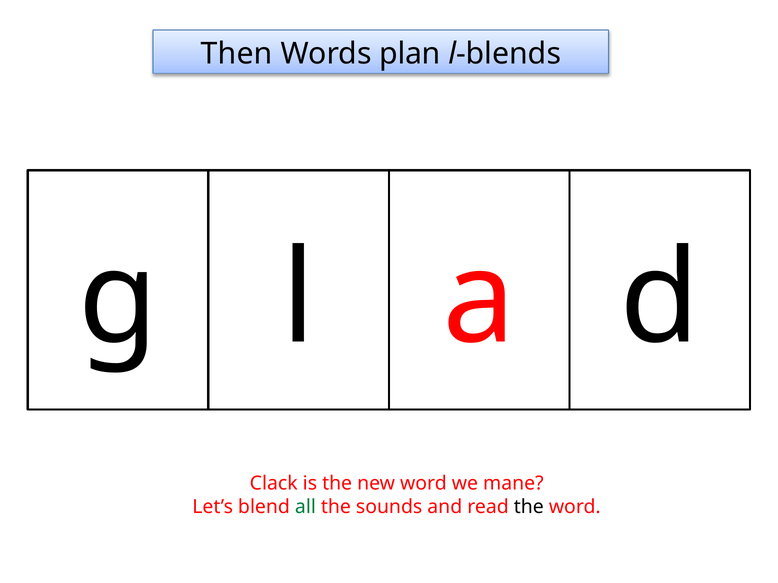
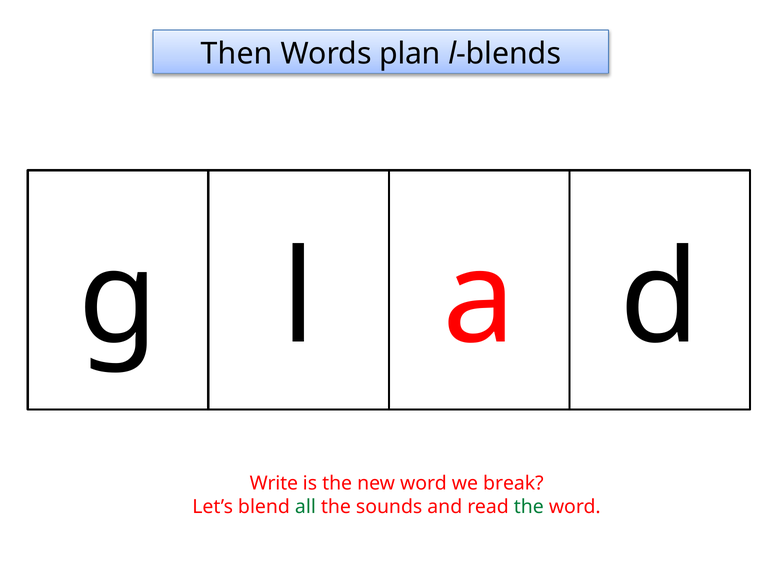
Clack: Clack -> Write
mane: mane -> break
the at (529, 507) colour: black -> green
